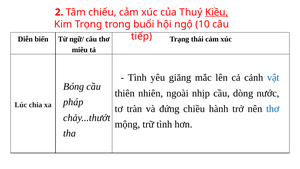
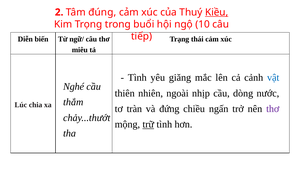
chiếu: chiếu -> đúng
Bóng: Bóng -> Nghé
pháp: pháp -> thắm
hành: hành -> ngấn
thơ at (273, 109) colour: blue -> purple
trữ underline: none -> present
